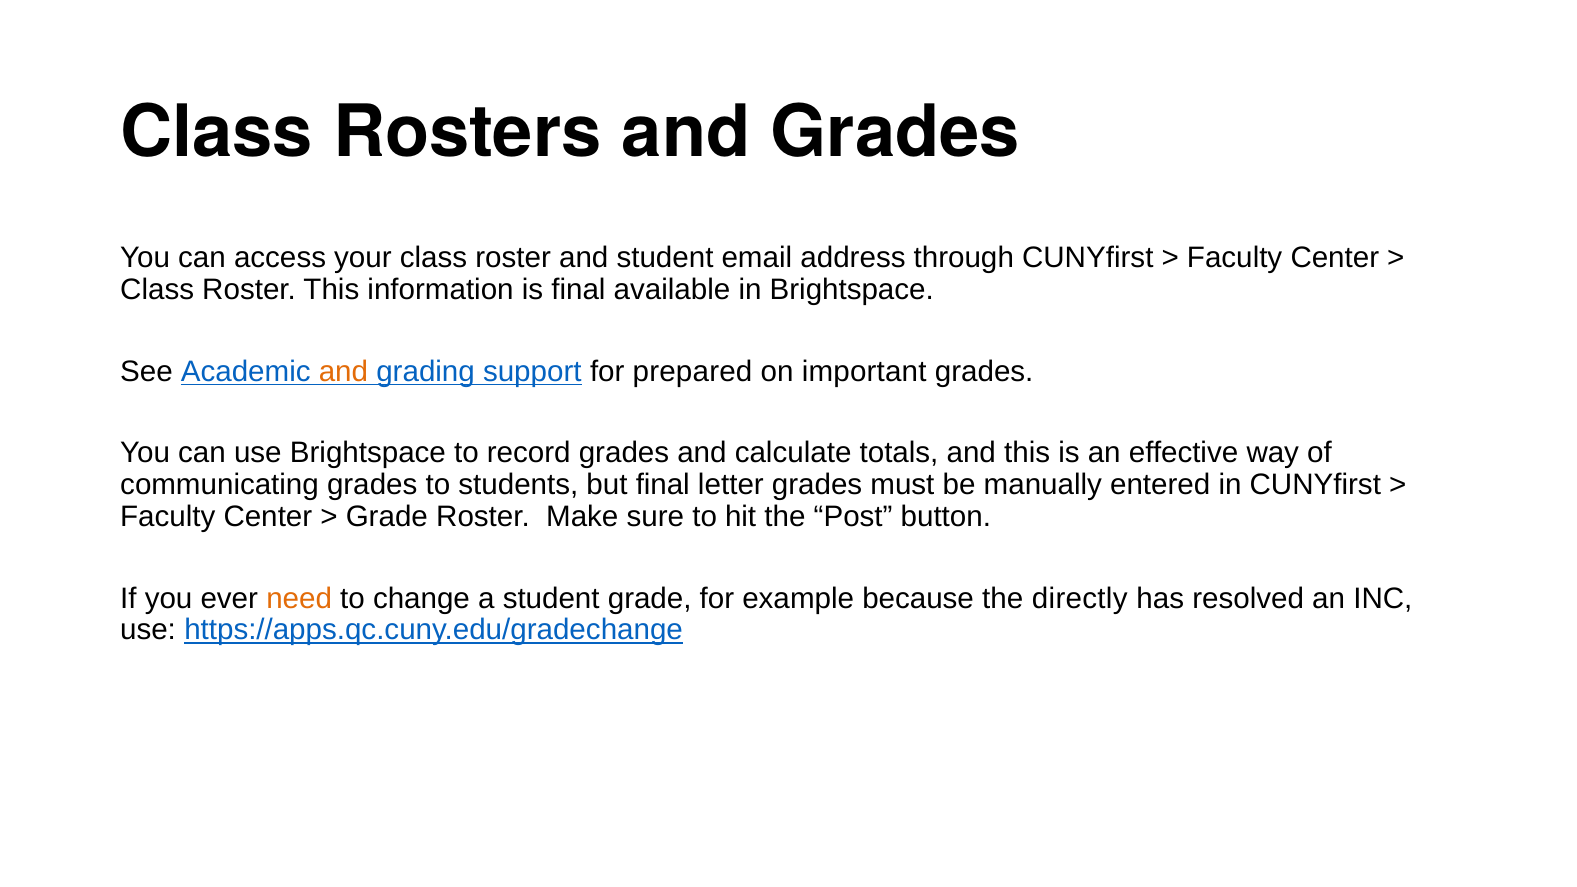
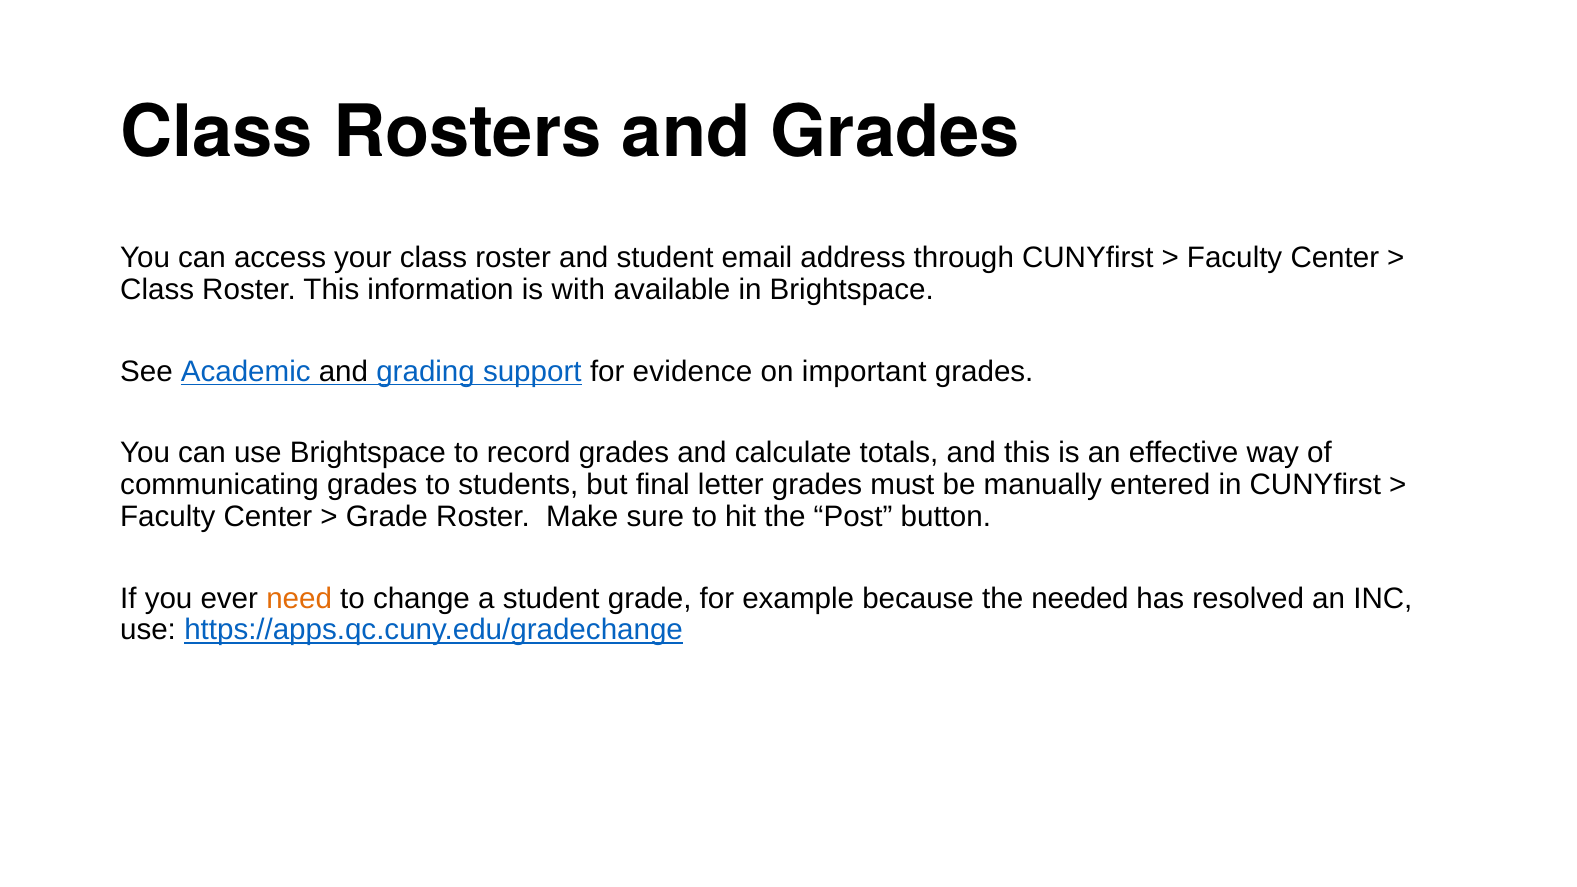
is final: final -> with
and at (343, 371) colour: orange -> black
prepared: prepared -> evidence
directly: directly -> needed
